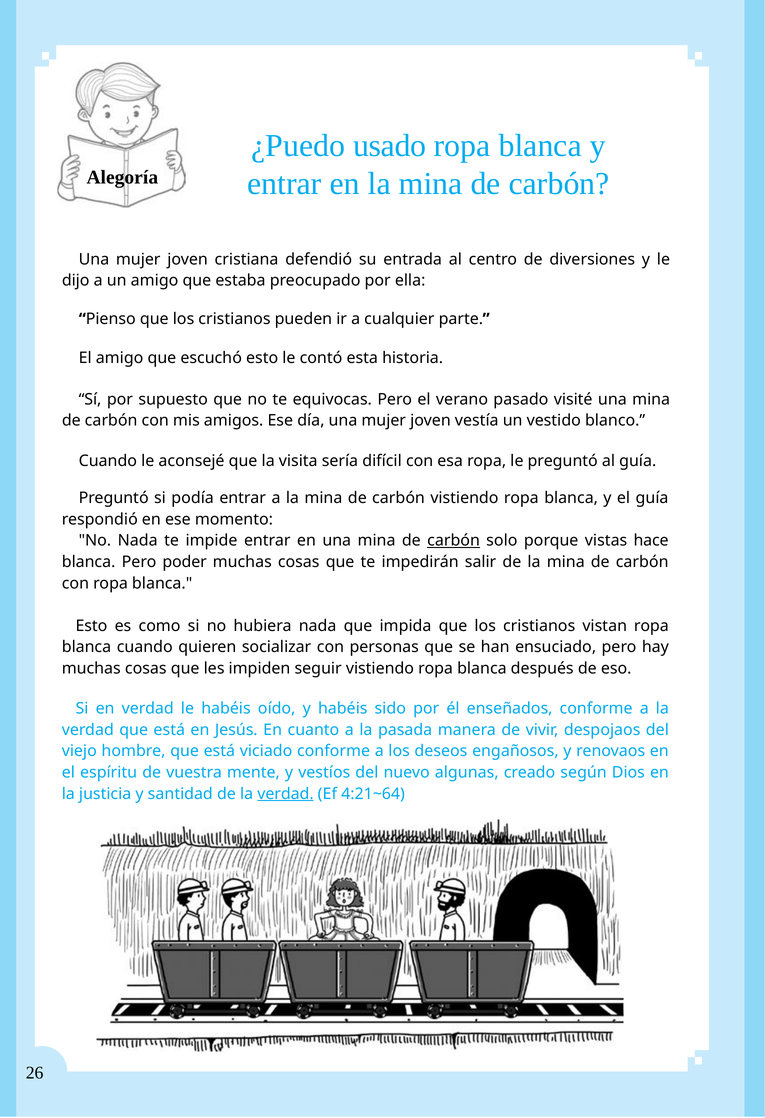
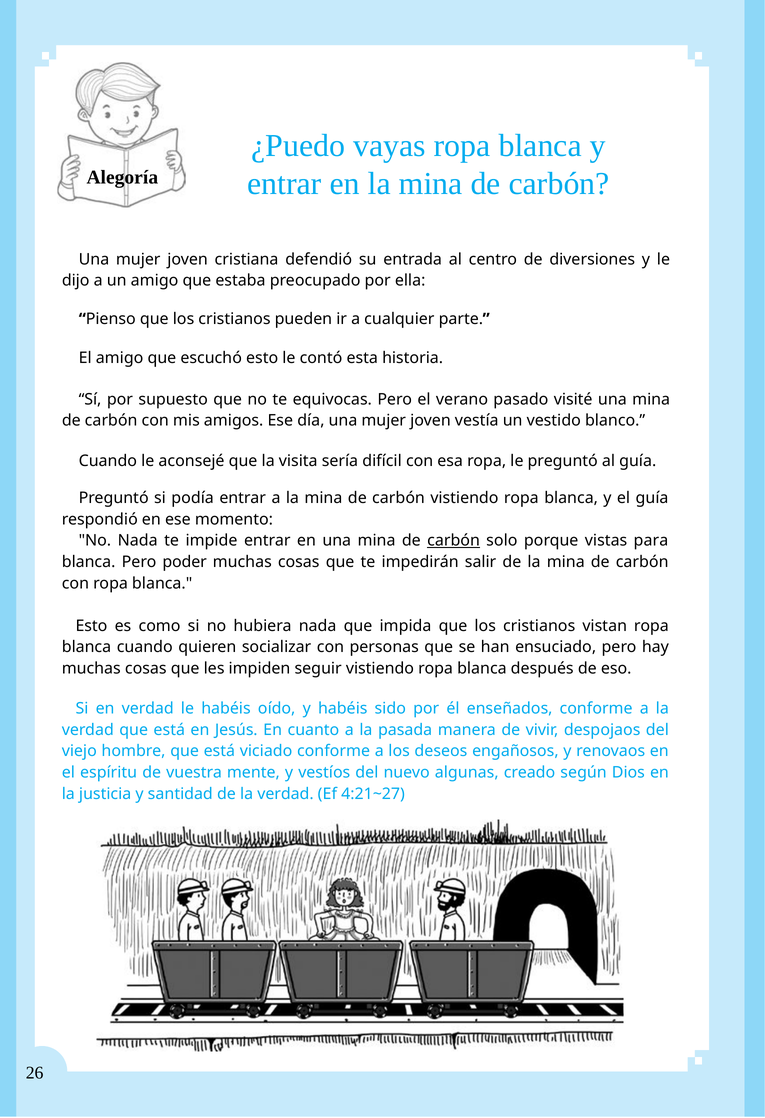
usado: usado -> vayas
hace: hace -> para
verdad at (286, 794) underline: present -> none
4:21~64: 4:21~64 -> 4:21~27
